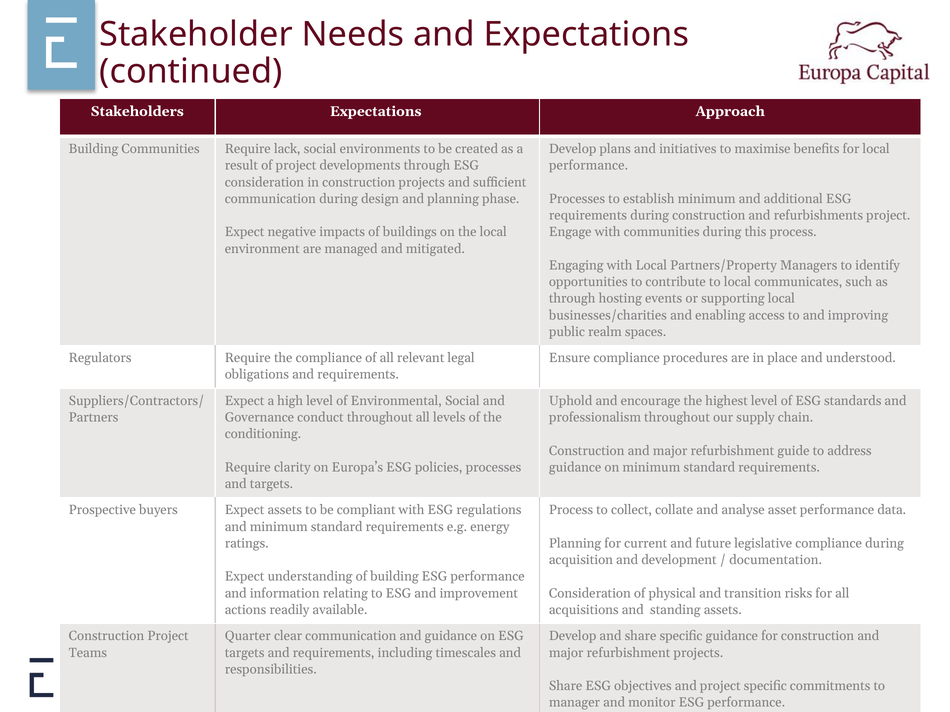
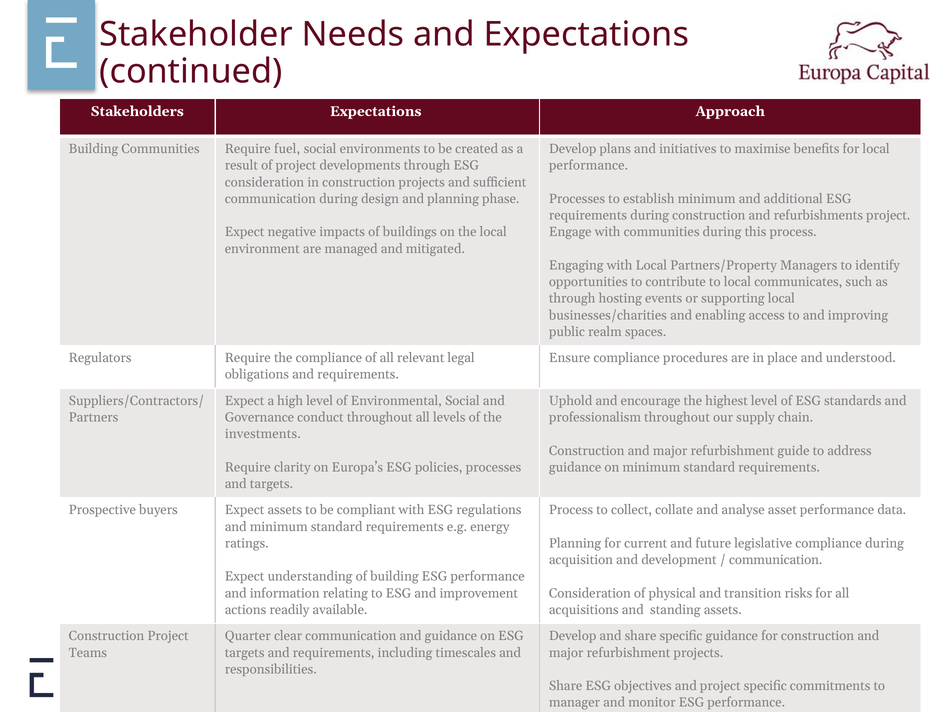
lack: lack -> fuel
conditioning: conditioning -> investments
documentation at (776, 560): documentation -> communication
